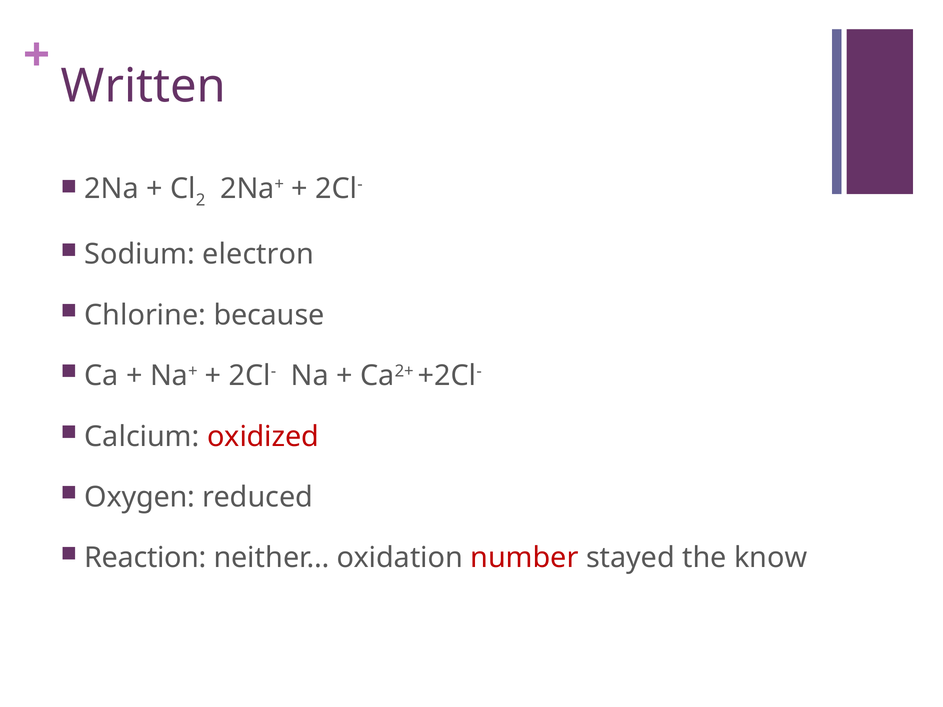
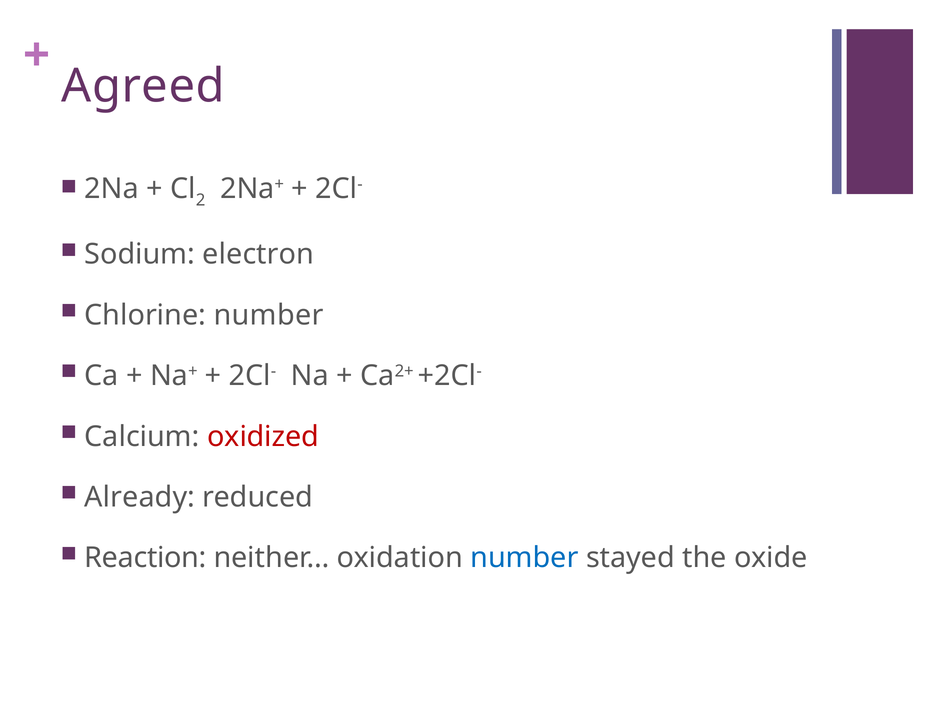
Written: Written -> Agreed
Chlorine because: because -> number
Oxygen: Oxygen -> Already
number at (524, 558) colour: red -> blue
know: know -> oxide
